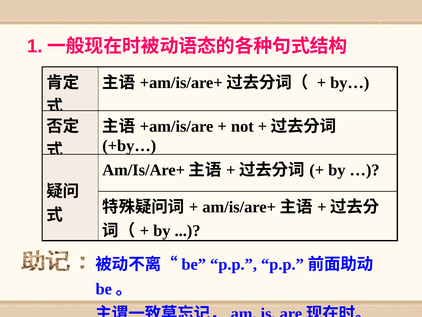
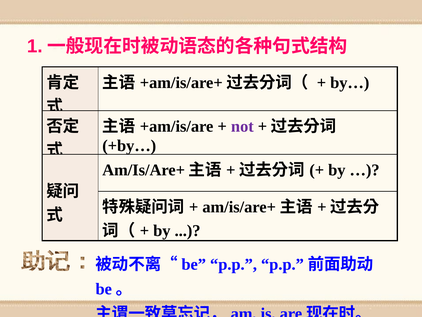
not colour: black -> purple
